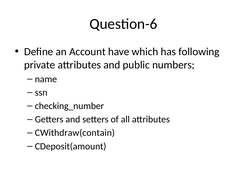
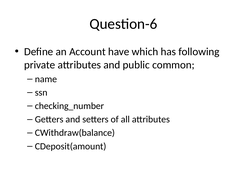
numbers: numbers -> common
CWithdraw(contain: CWithdraw(contain -> CWithdraw(balance
